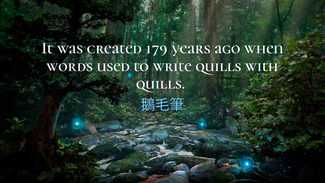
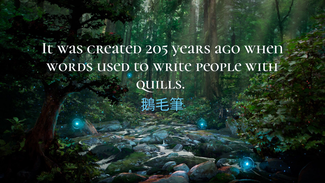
179: 179 -> 205
write quills: quills -> people
